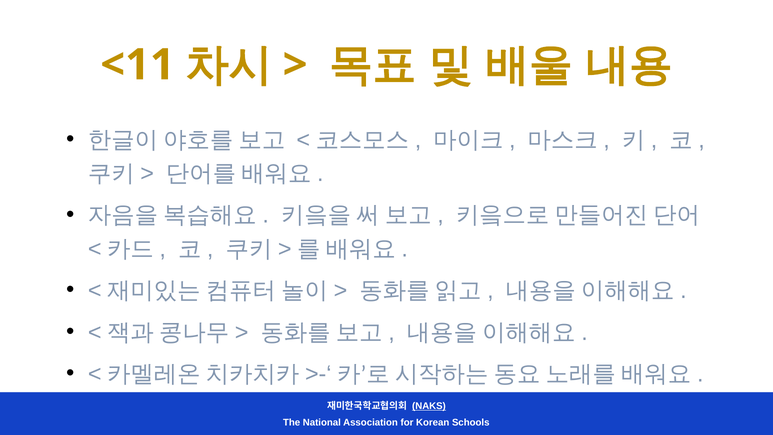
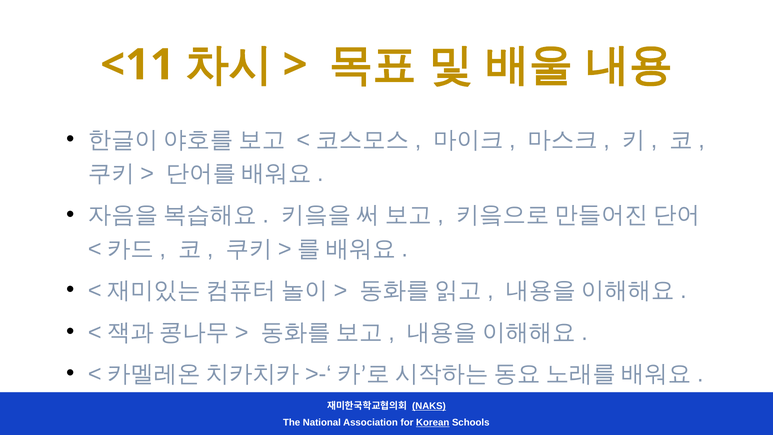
Korean underline: none -> present
